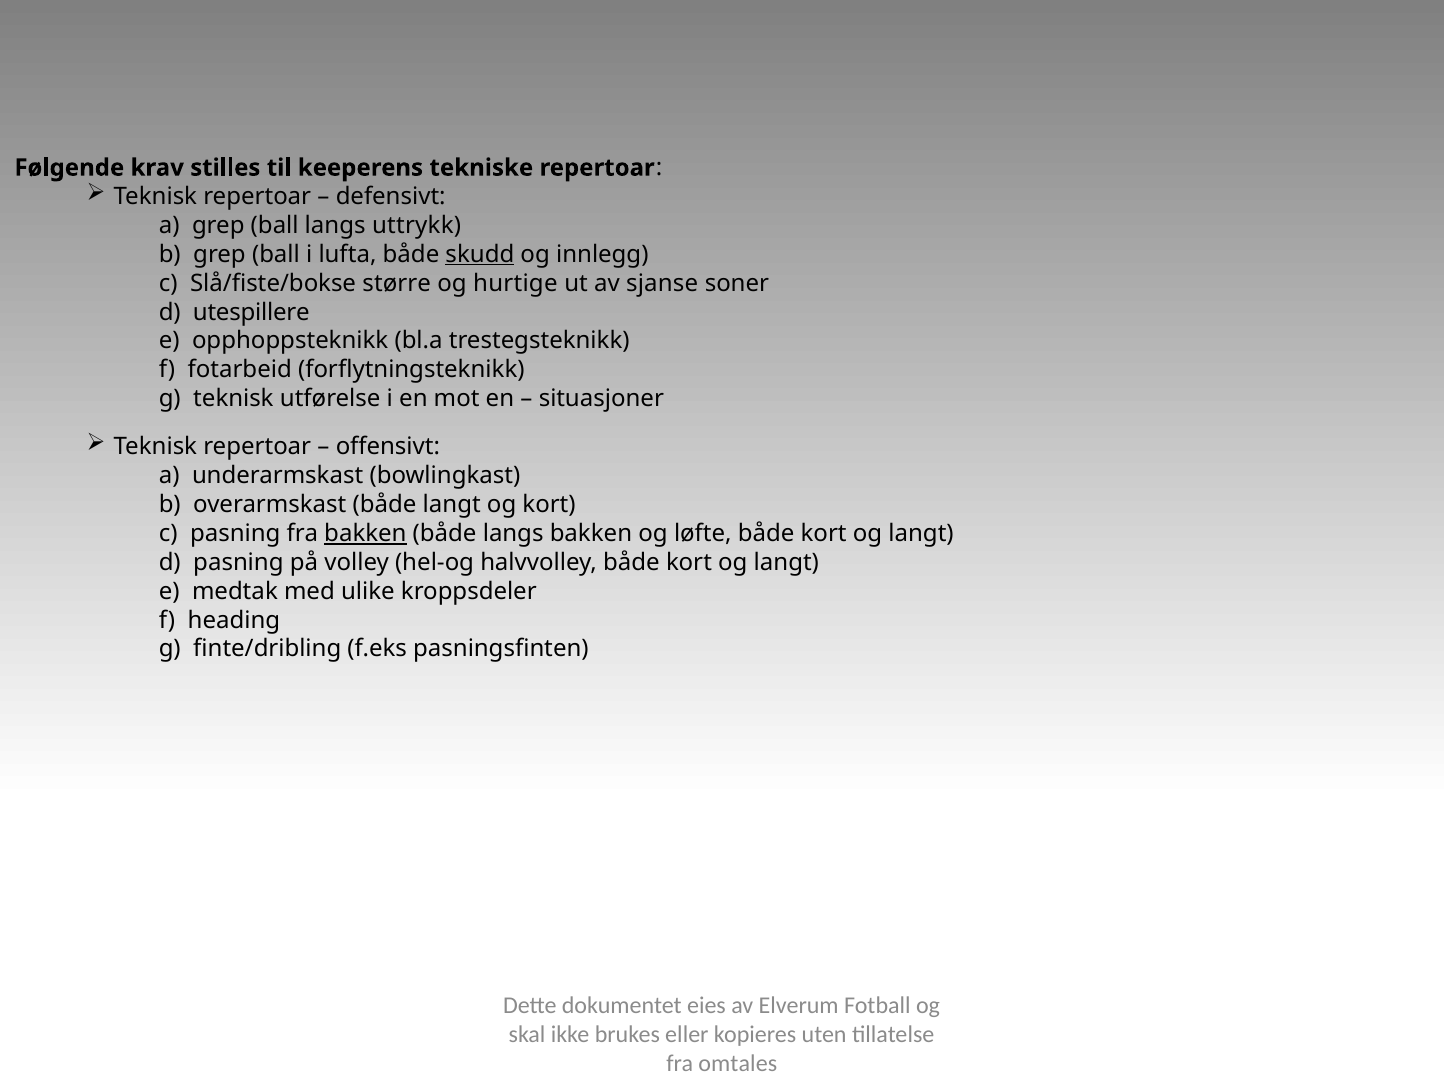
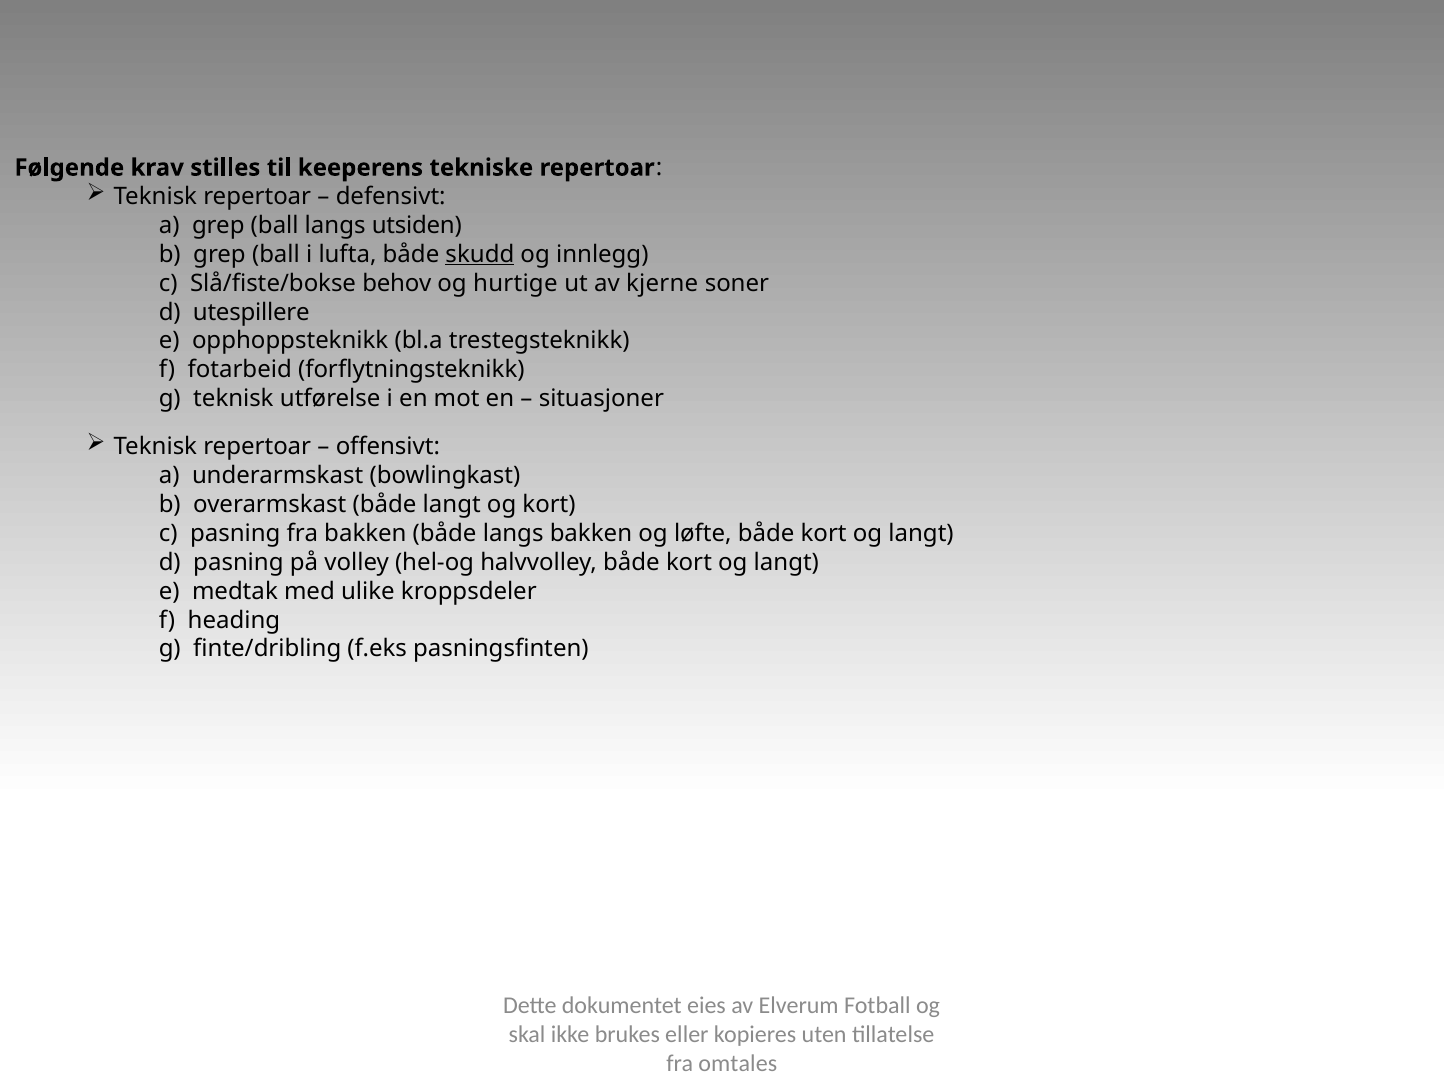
uttrykk: uttrykk -> utsiden
større: større -> behov
sjanse: sjanse -> kjerne
bakken at (365, 534) underline: present -> none
